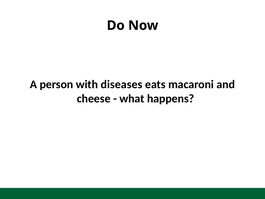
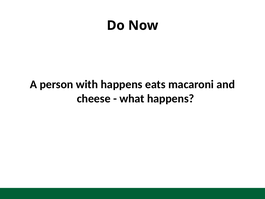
with diseases: diseases -> happens
